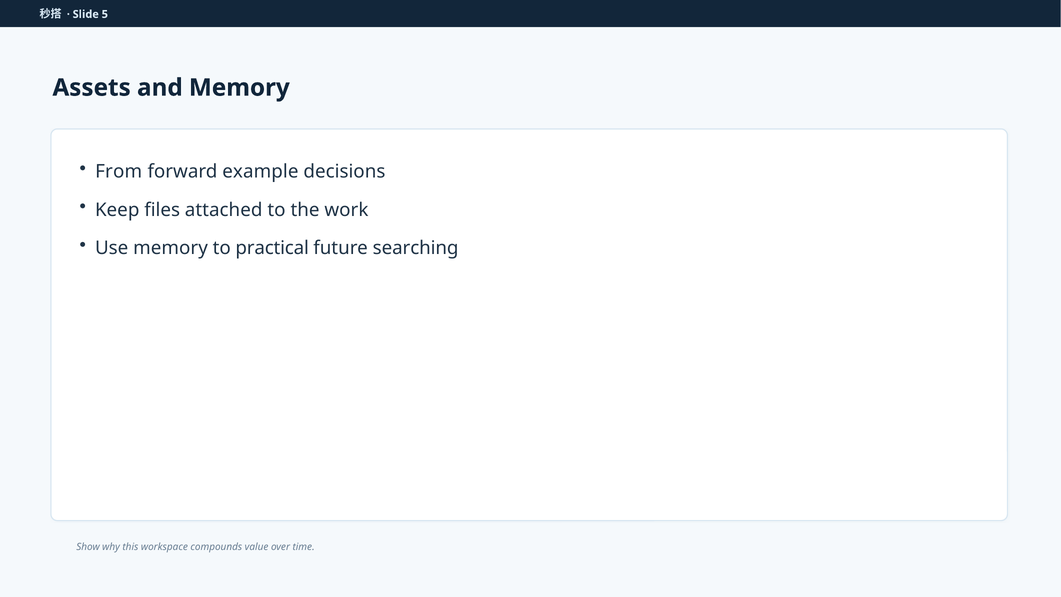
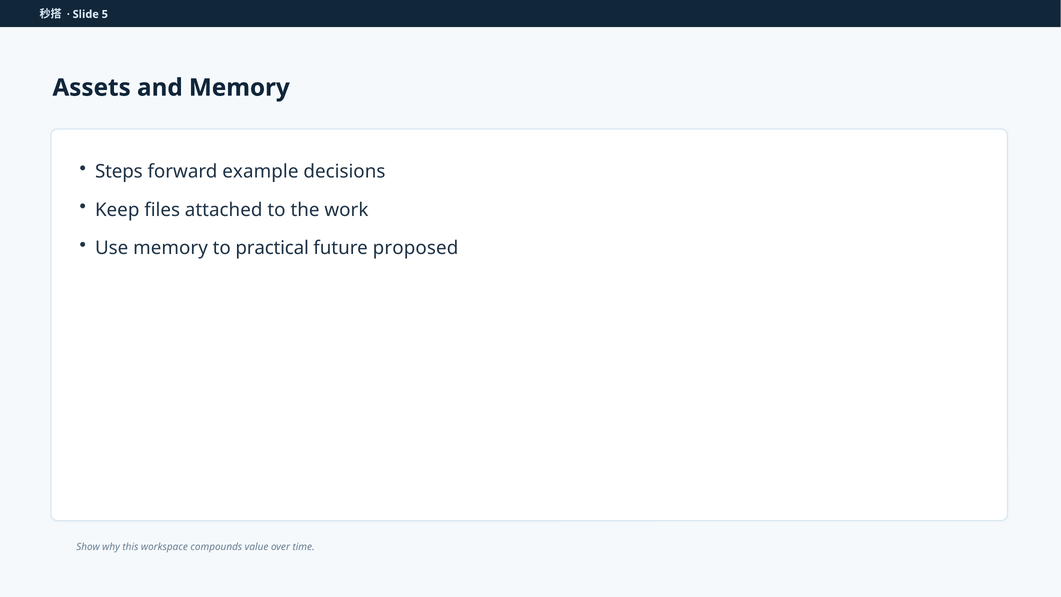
From: From -> Steps
searching: searching -> proposed
